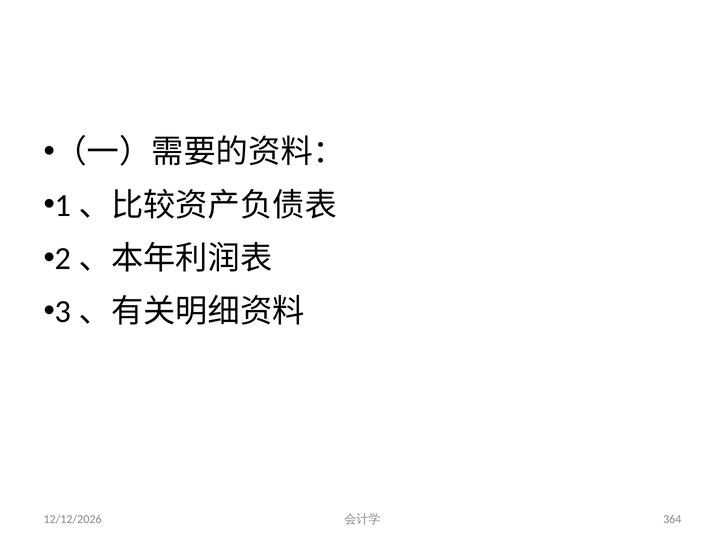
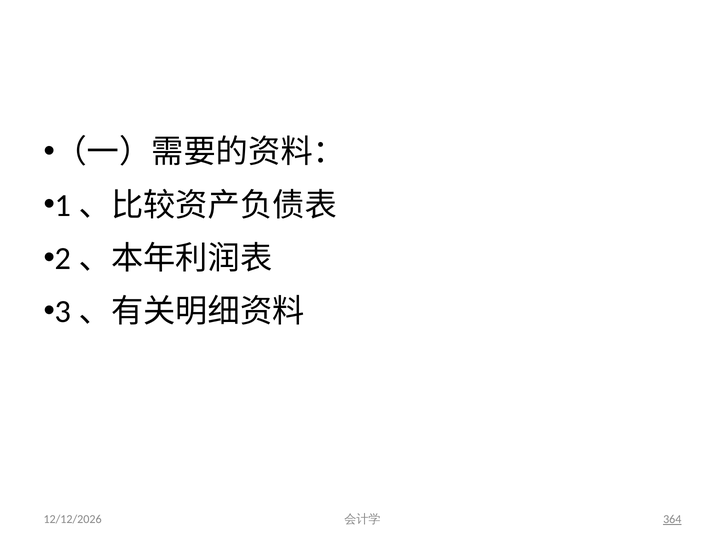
364 underline: none -> present
